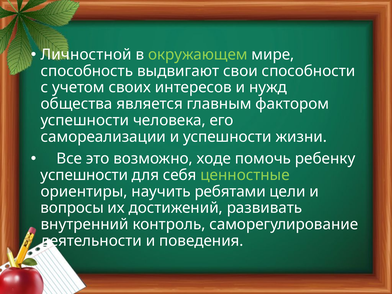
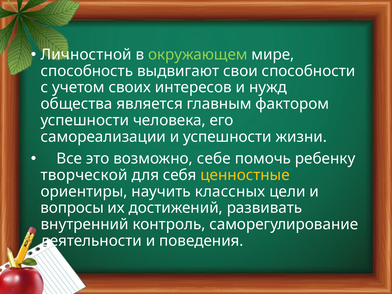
ходе: ходе -> себе
успешности at (84, 175): успешности -> творческой
ценностные colour: light green -> yellow
ребятами: ребятами -> классных
